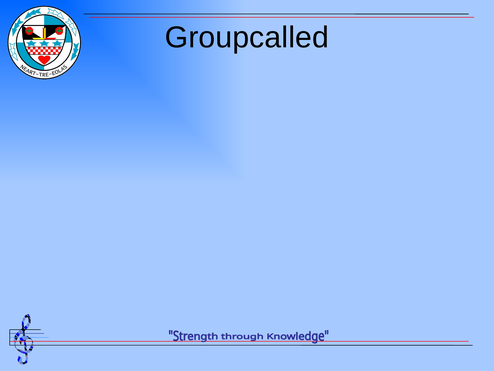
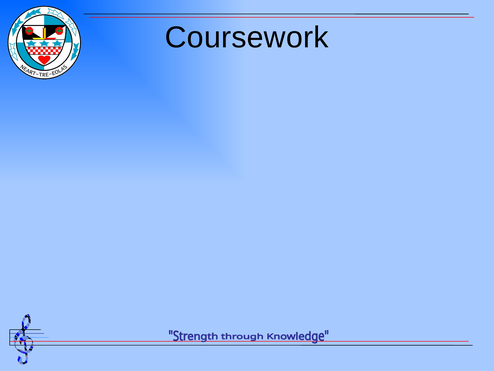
Groupcalled at (247, 38): Groupcalled -> Coursework
